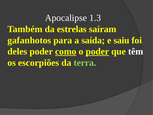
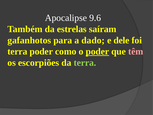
1.3: 1.3 -> 9.6
saída: saída -> dado
saiu: saiu -> dele
deles at (17, 51): deles -> terra
como underline: present -> none
têm colour: white -> pink
